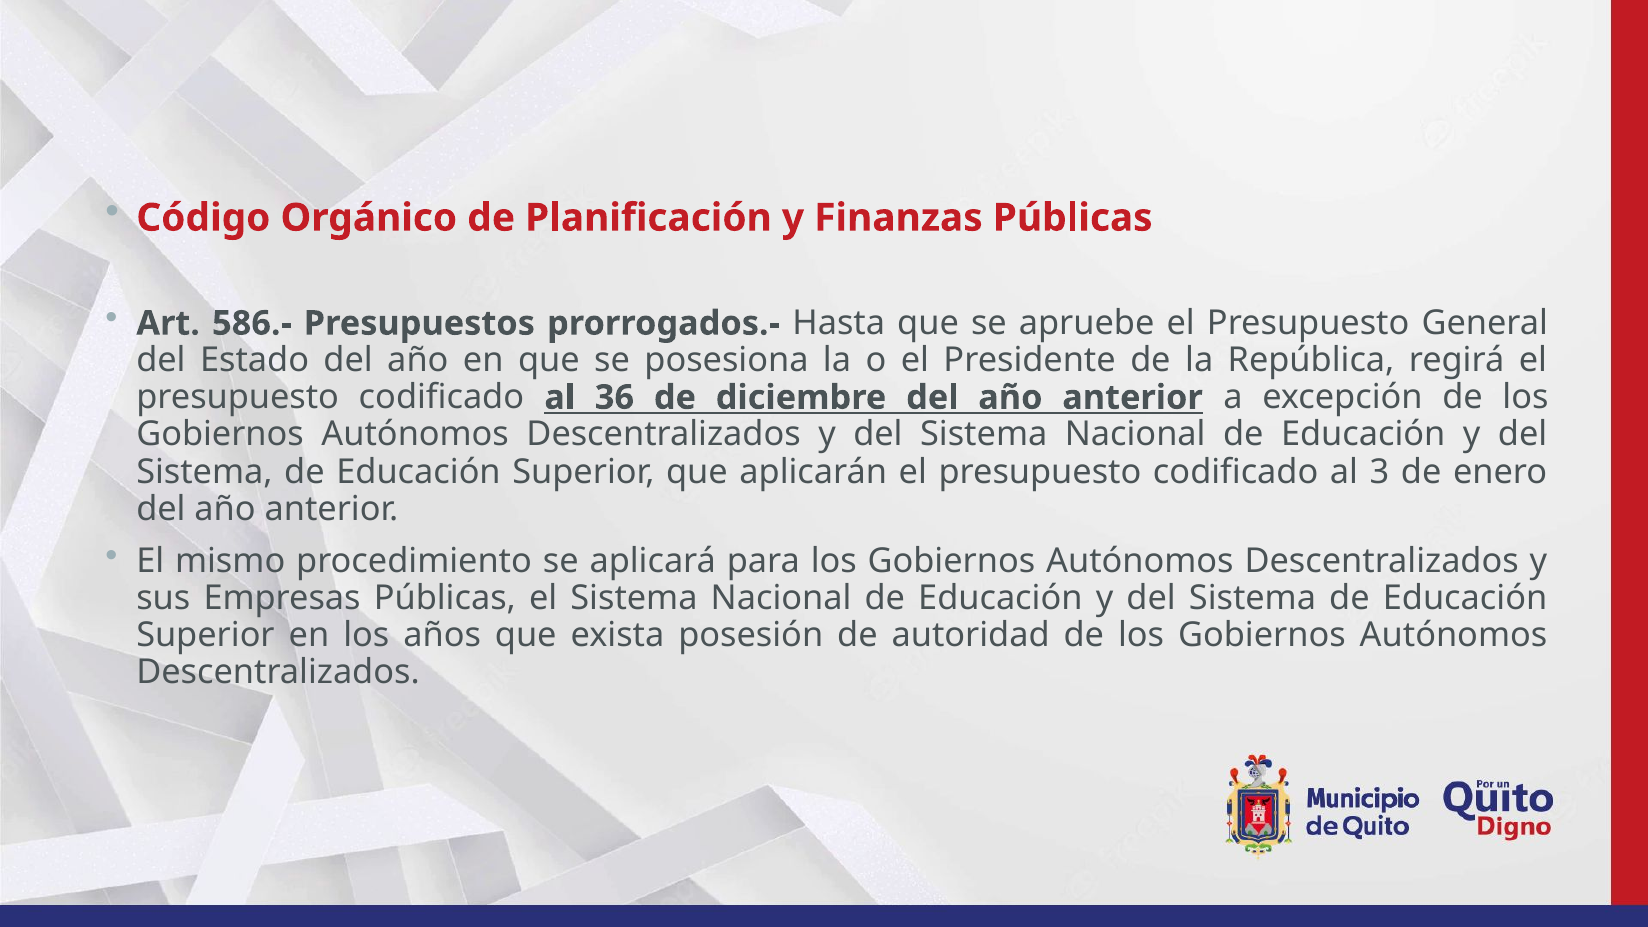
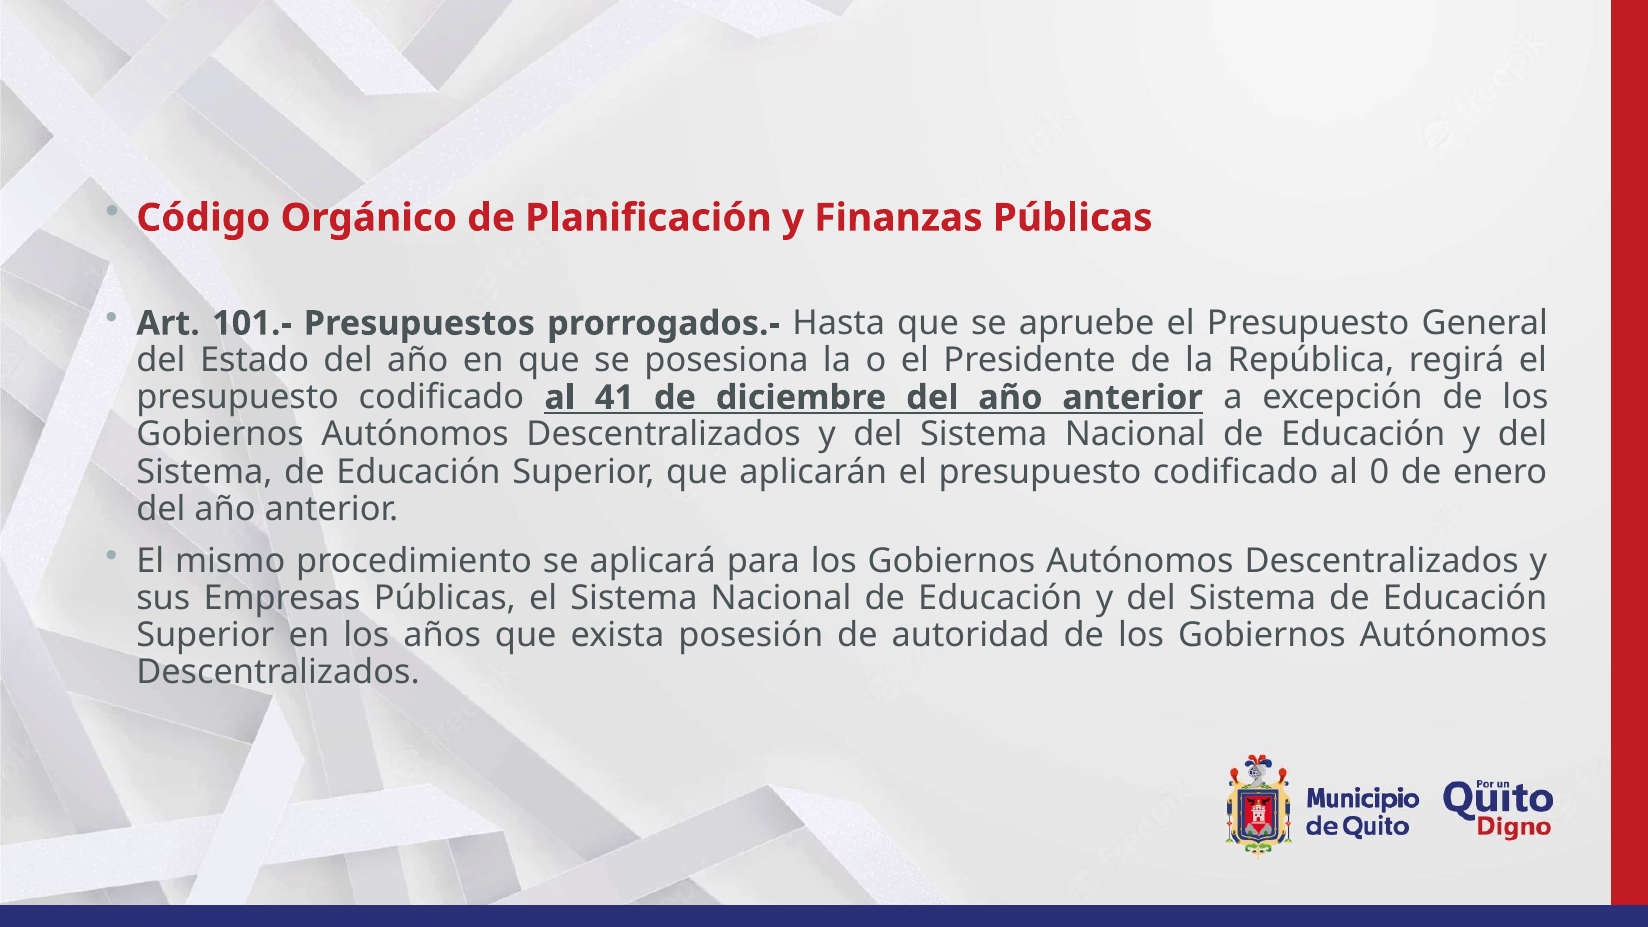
586.-: 586.- -> 101.-
36: 36 -> 41
3: 3 -> 0
